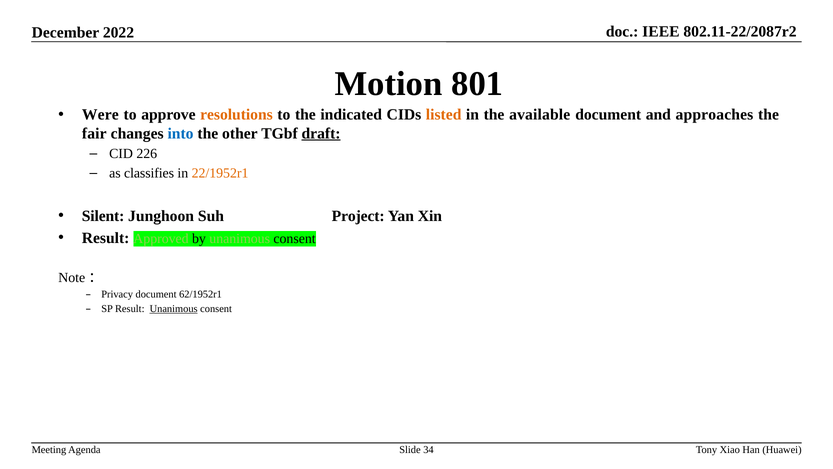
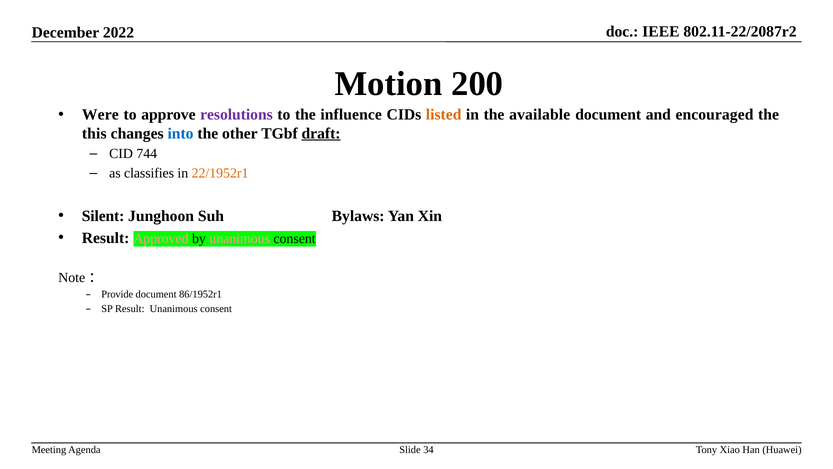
801: 801 -> 200
resolutions colour: orange -> purple
indicated: indicated -> influence
approaches: approaches -> encouraged
fair: fair -> this
226: 226 -> 744
Project: Project -> Bylaws
Approved colour: light green -> pink
unanimous at (240, 238) colour: light green -> pink
Privacy: Privacy -> Provide
62/1952r1: 62/1952r1 -> 86/1952r1
Unanimous at (174, 309) underline: present -> none
